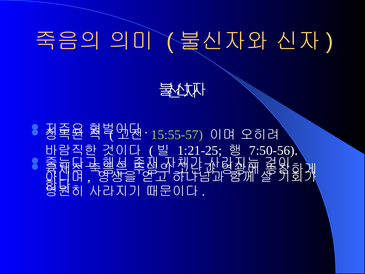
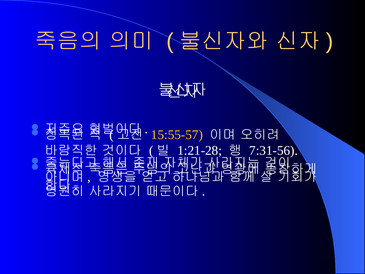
15:55-57 colour: light green -> yellow
1:21-25: 1:21-25 -> 1:21-28
7:50-56: 7:50-56 -> 7:31-56
